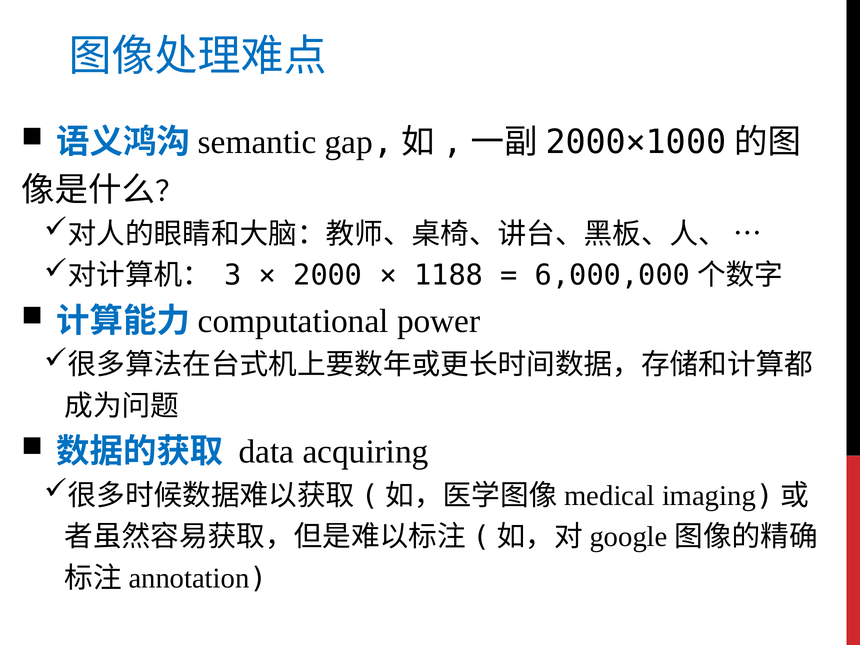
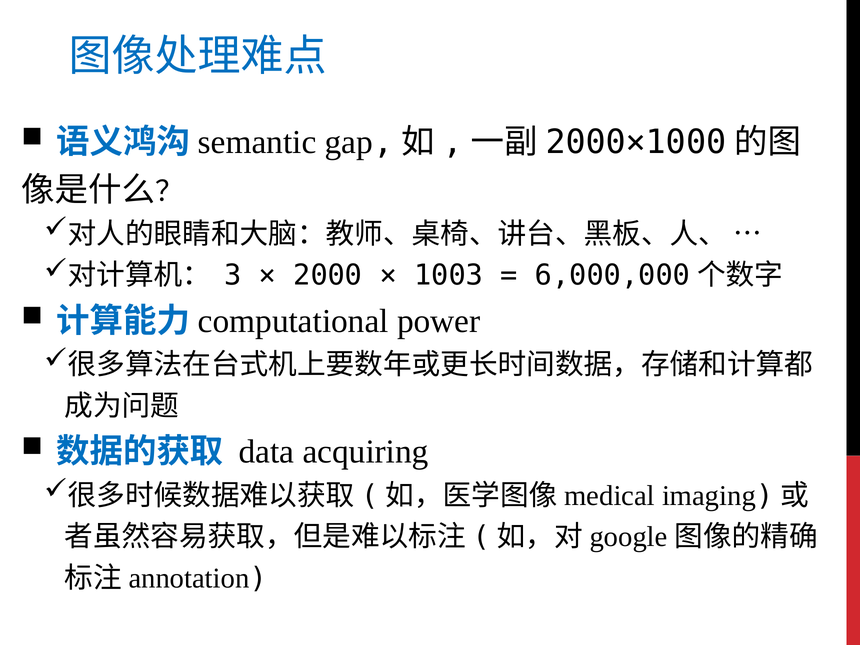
1188: 1188 -> 1003
